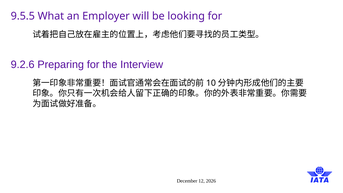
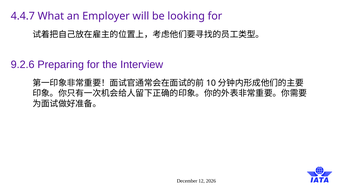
9.5.5: 9.5.5 -> 4.4.7
